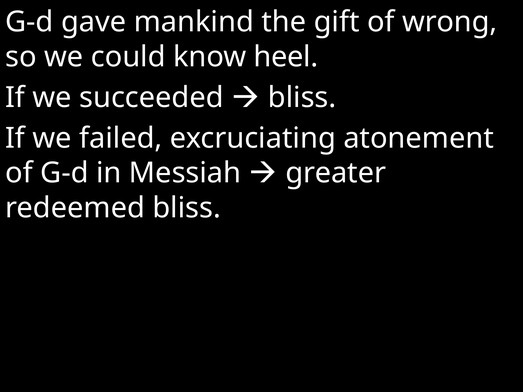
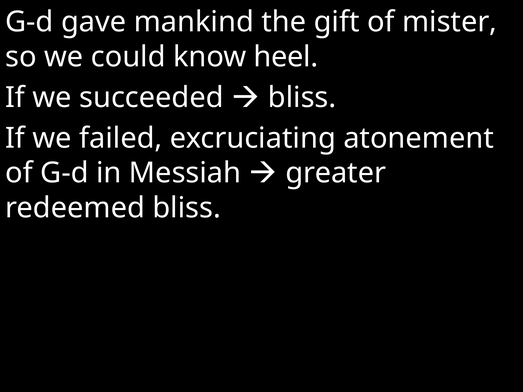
wrong: wrong -> mister
